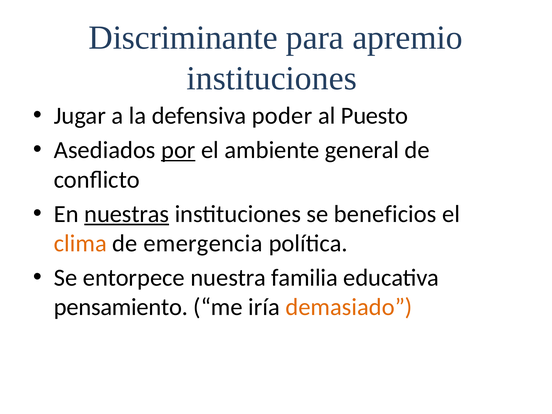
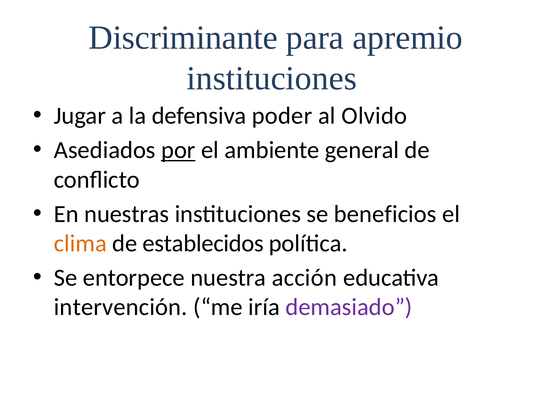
Puesto: Puesto -> Olvido
nuestras underline: present -> none
emergencia: emergencia -> establecidos
familia: familia -> acción
pensamiento: pensamiento -> intervención
demasiado colour: orange -> purple
